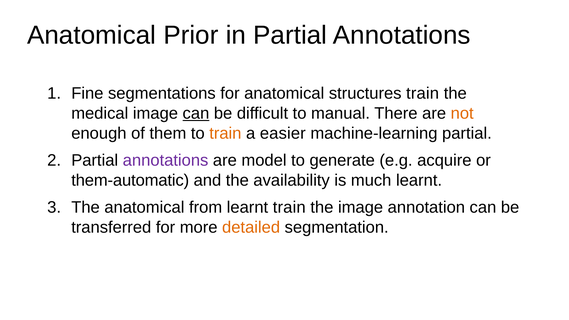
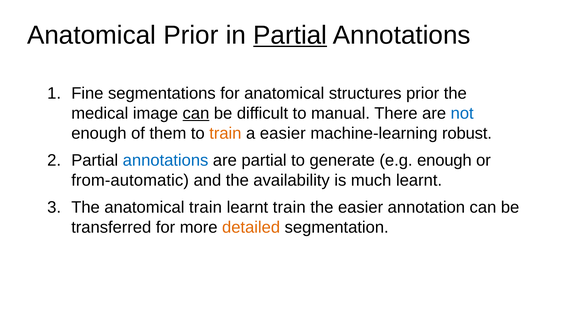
Partial at (290, 35) underline: none -> present
structures train: train -> prior
not colour: orange -> blue
machine-learning partial: partial -> robust
annotations at (166, 160) colour: purple -> blue
are model: model -> partial
e.g acquire: acquire -> enough
them-automatic: them-automatic -> from-automatic
anatomical from: from -> train
the image: image -> easier
